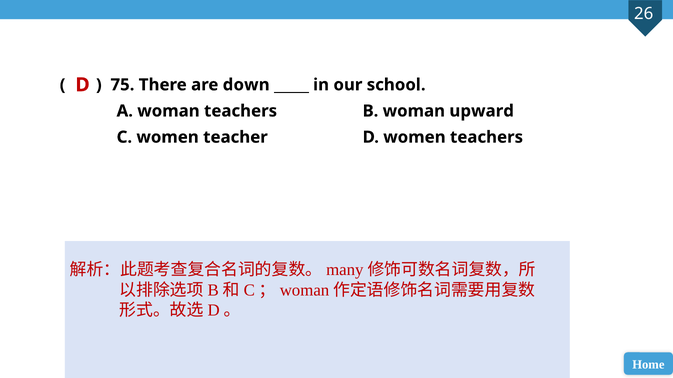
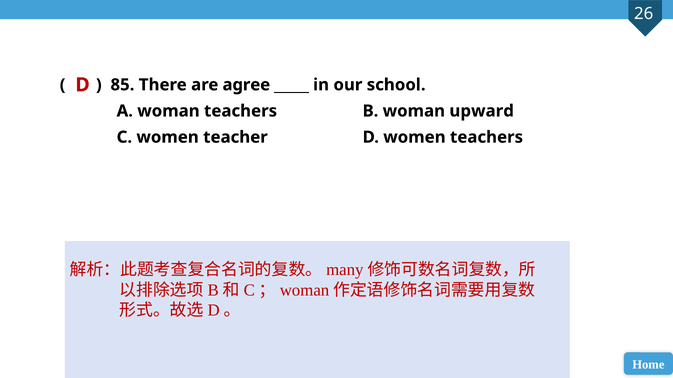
75: 75 -> 85
down: down -> agree
